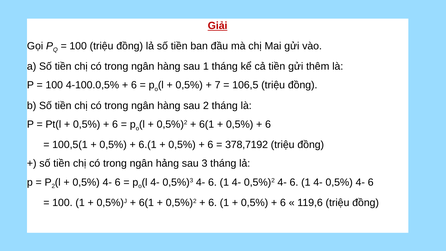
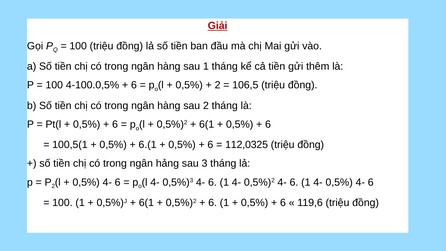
7 at (218, 85): 7 -> 2
378,7192: 378,7192 -> 112,0325
